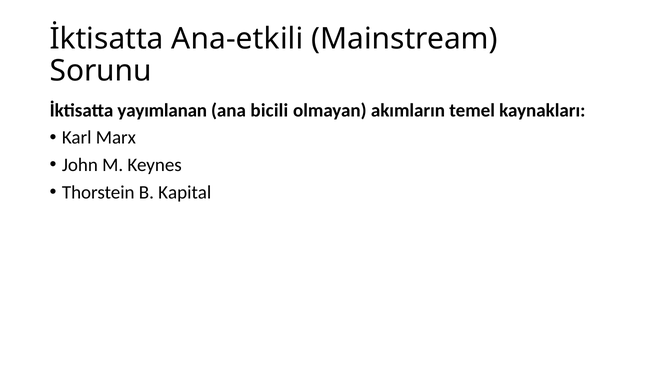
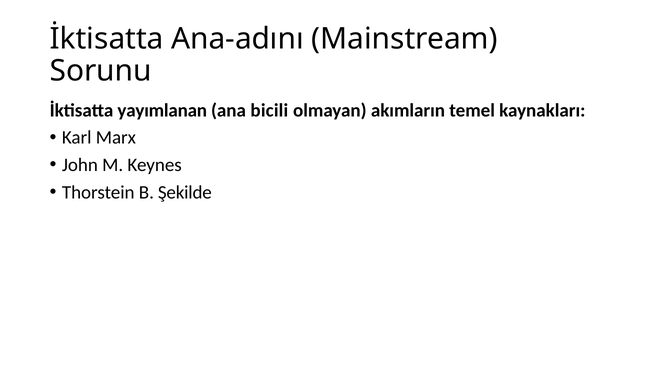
Ana-etkili: Ana-etkili -> Ana-adını
Kapital: Kapital -> Şekilde
